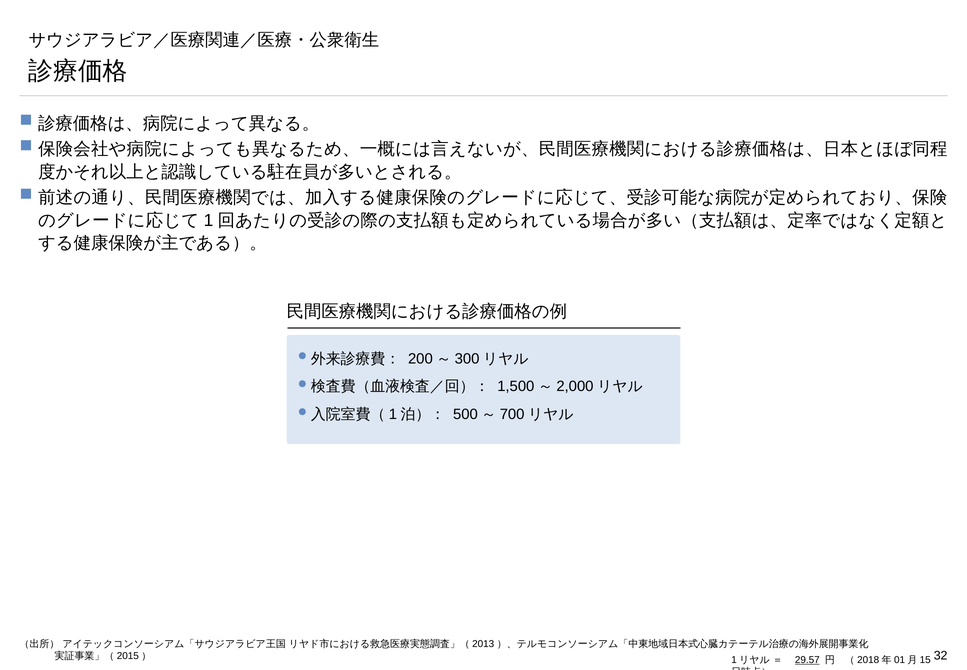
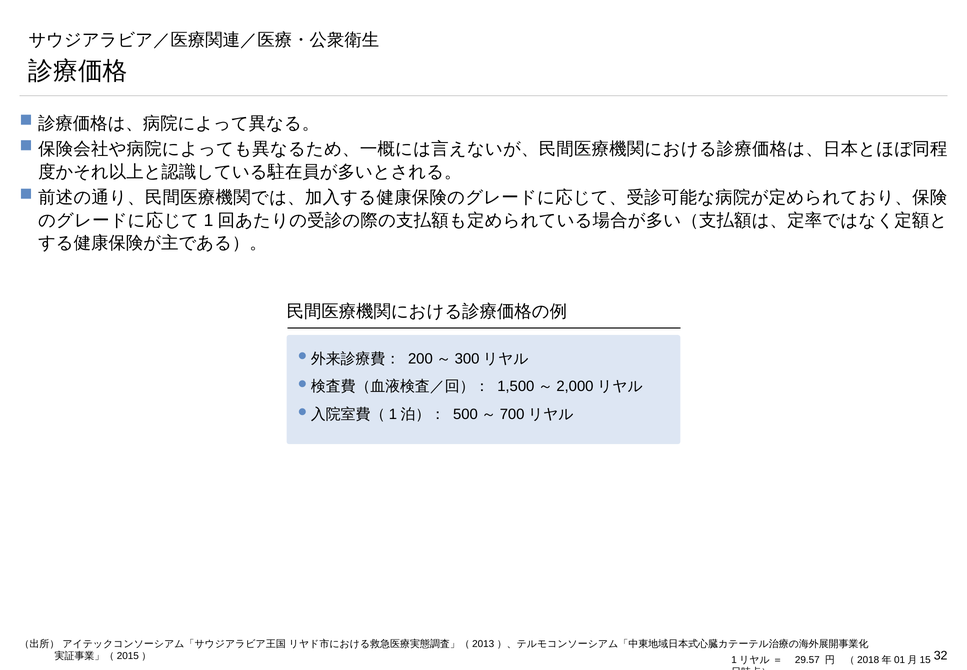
29.57 underline: present -> none
